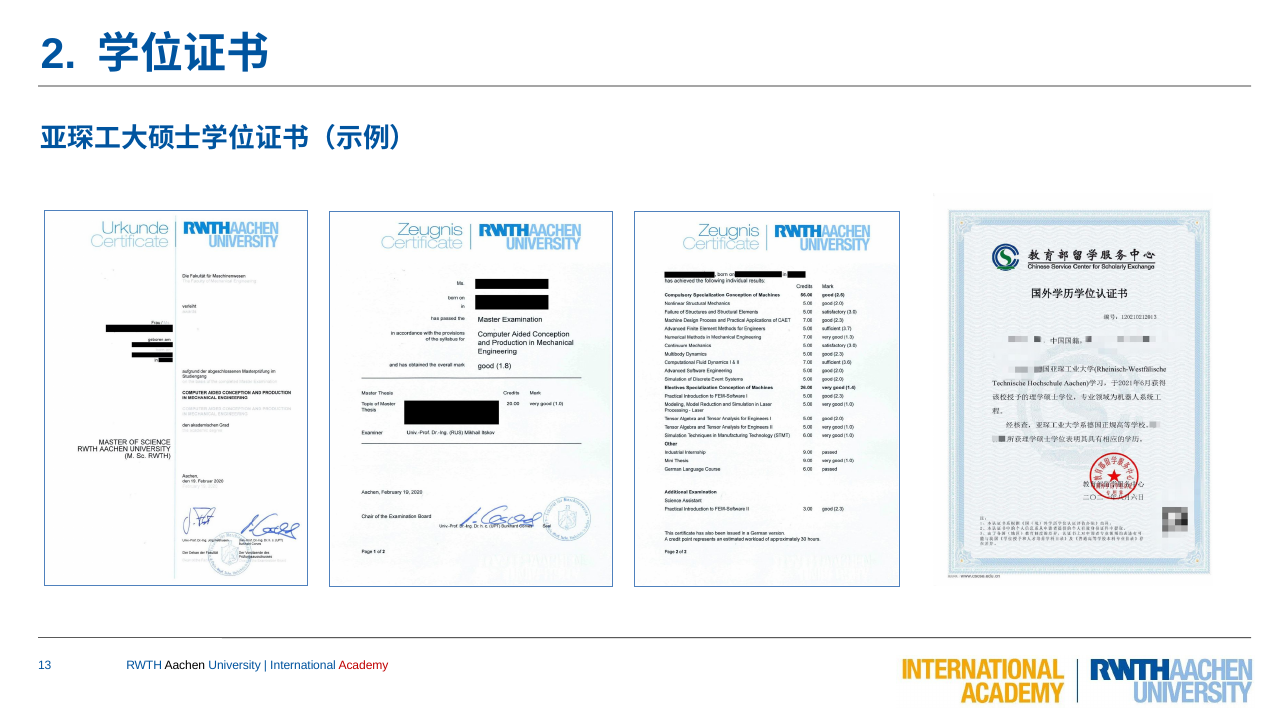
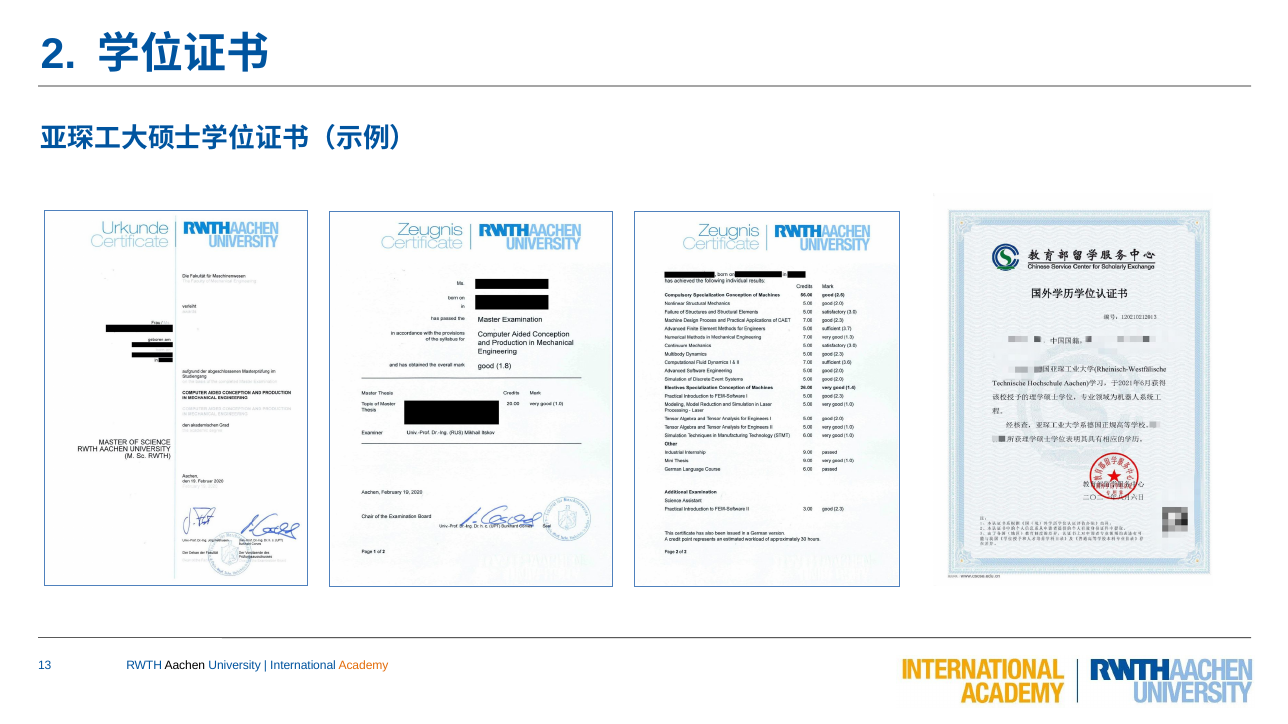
Academy colour: red -> orange
